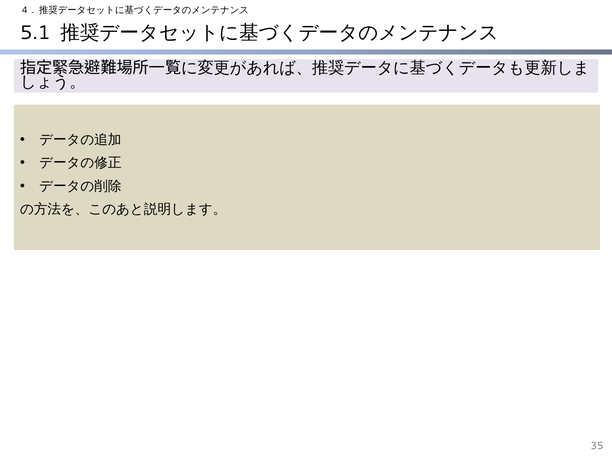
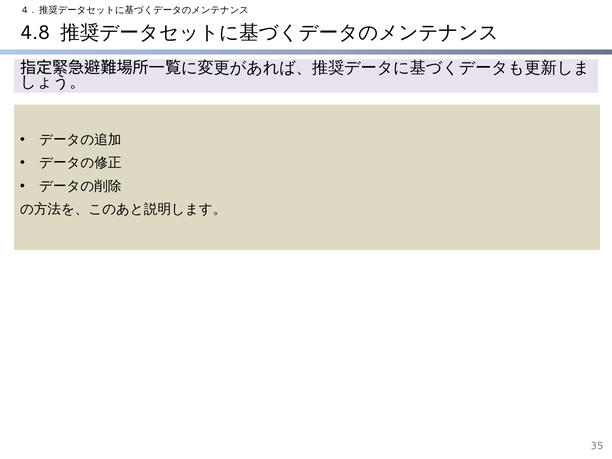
5.1: 5.1 -> 4.8
